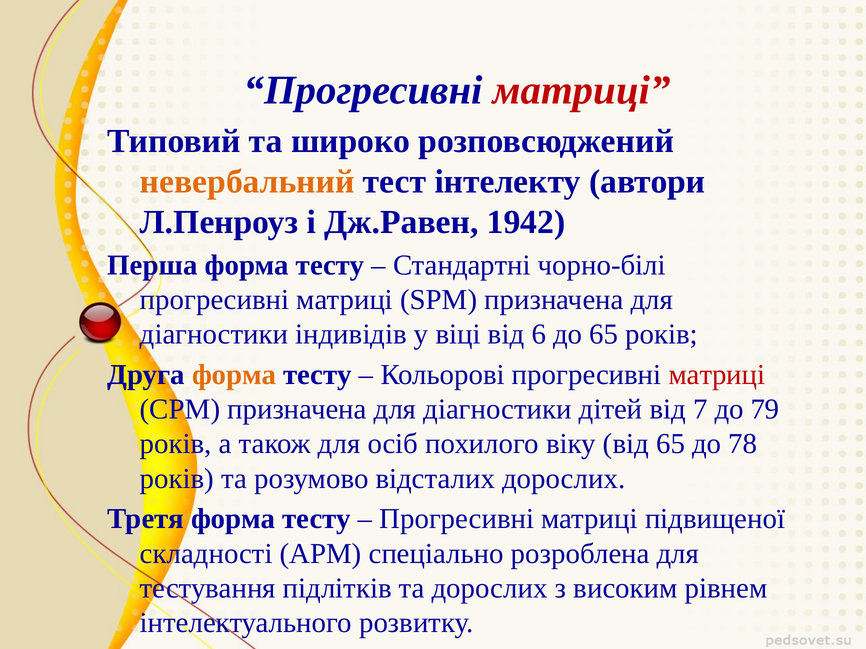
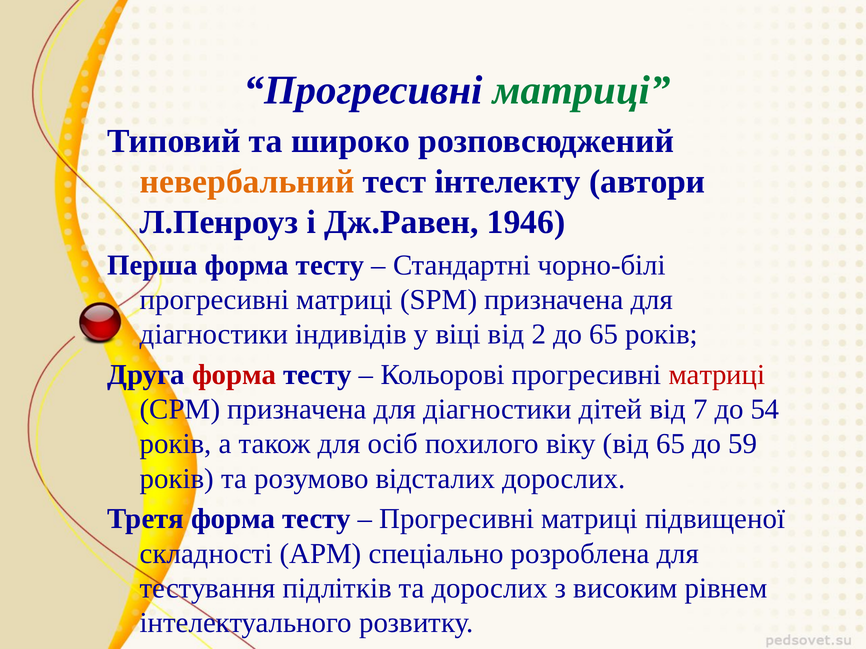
матриці at (582, 90) colour: red -> green
1942: 1942 -> 1946
6: 6 -> 2
форма at (234, 375) colour: orange -> red
79: 79 -> 54
78: 78 -> 59
